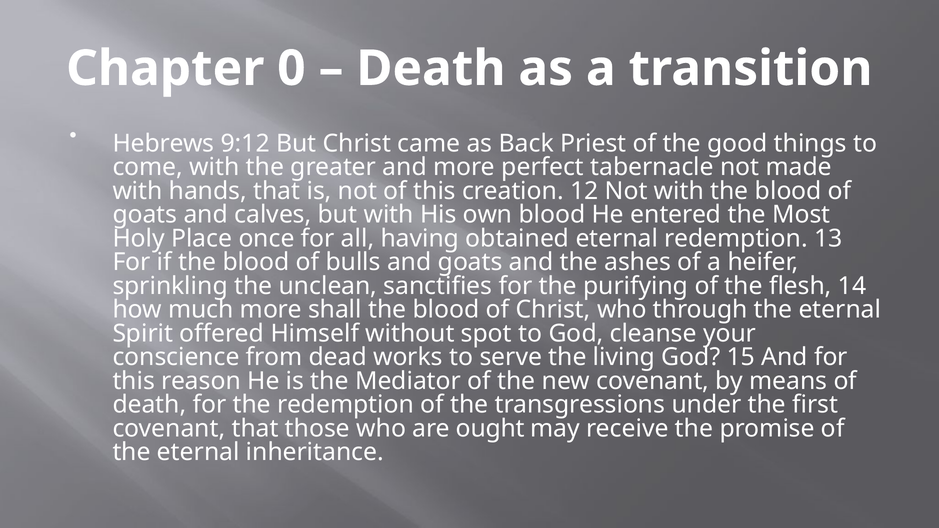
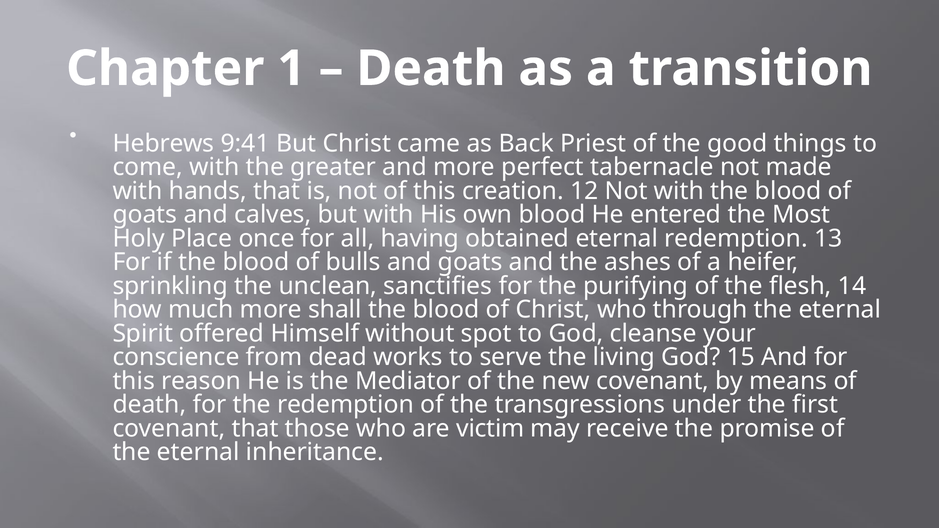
0: 0 -> 1
9:12: 9:12 -> 9:41
ought: ought -> victim
